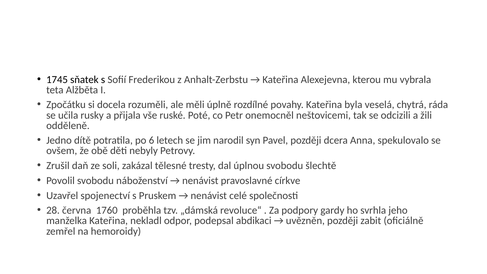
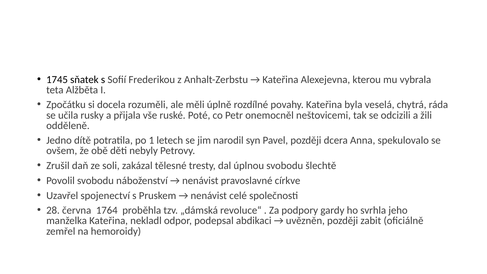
6: 6 -> 1
1760: 1760 -> 1764
